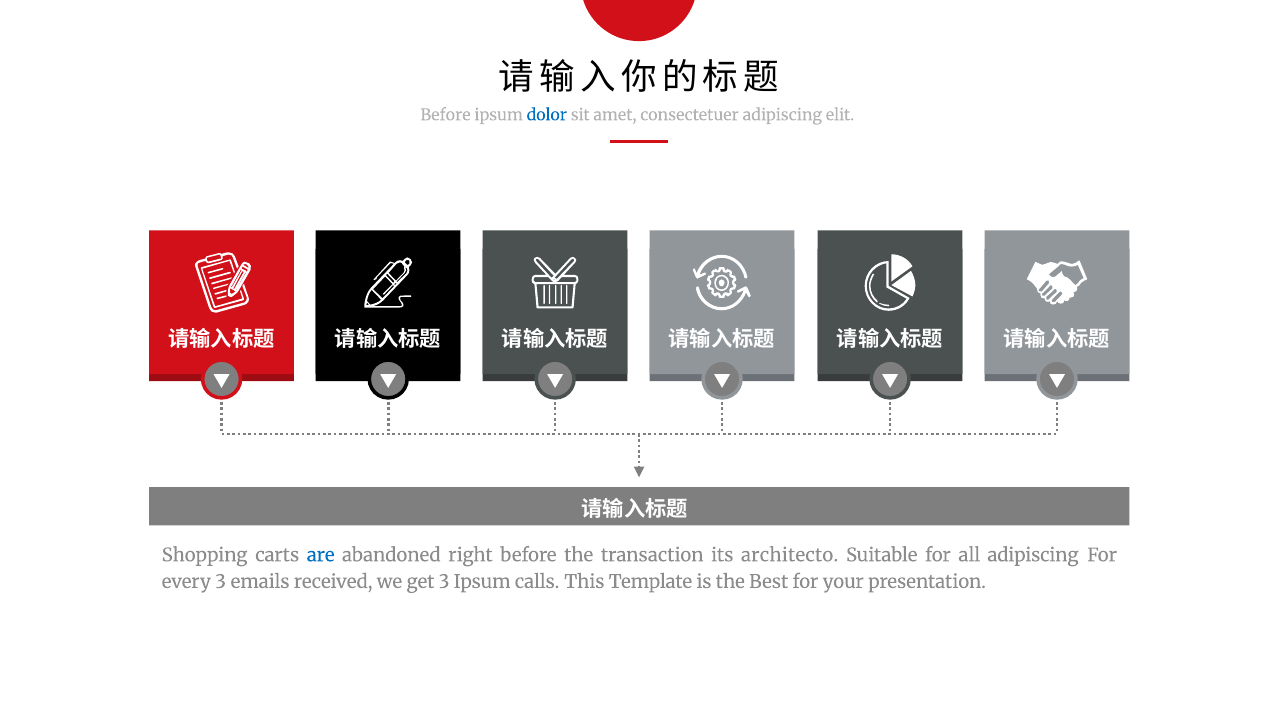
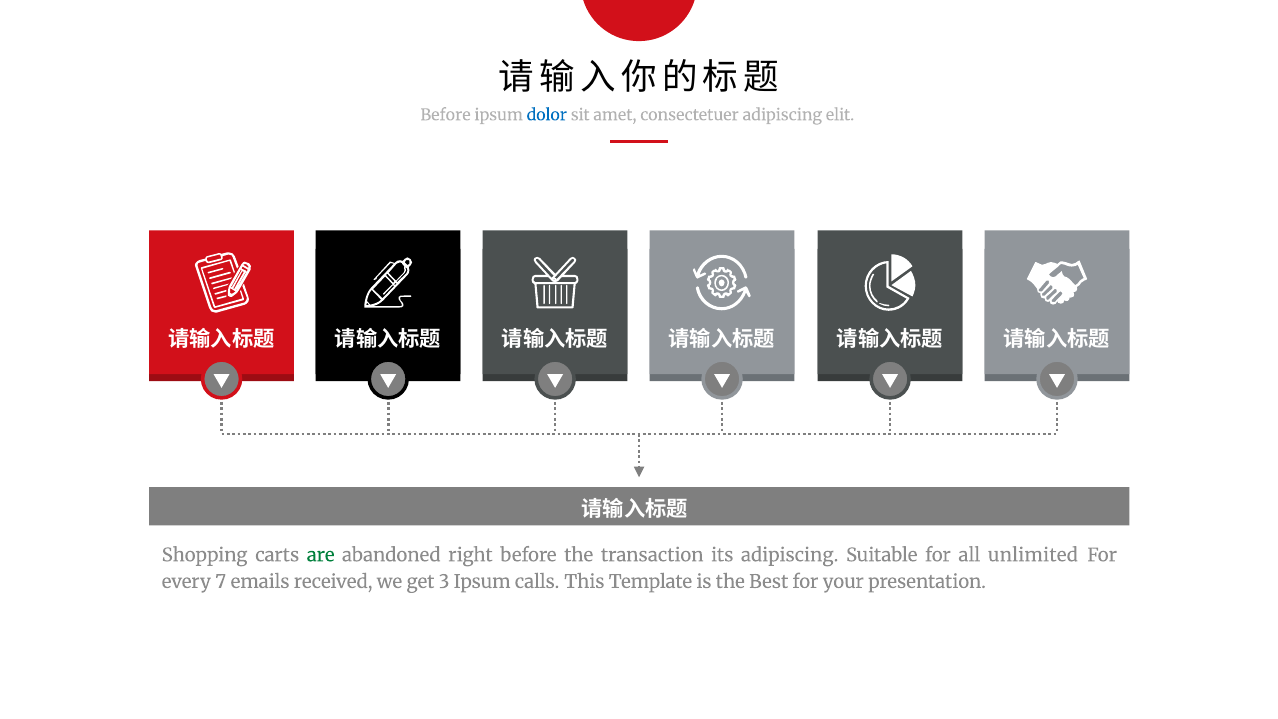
are colour: blue -> green
its architecto: architecto -> adipiscing
all adipiscing: adipiscing -> unlimited
every 3: 3 -> 7
